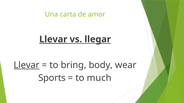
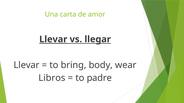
Llevar at (27, 65) underline: present -> none
Sports: Sports -> Libros
much: much -> padre
